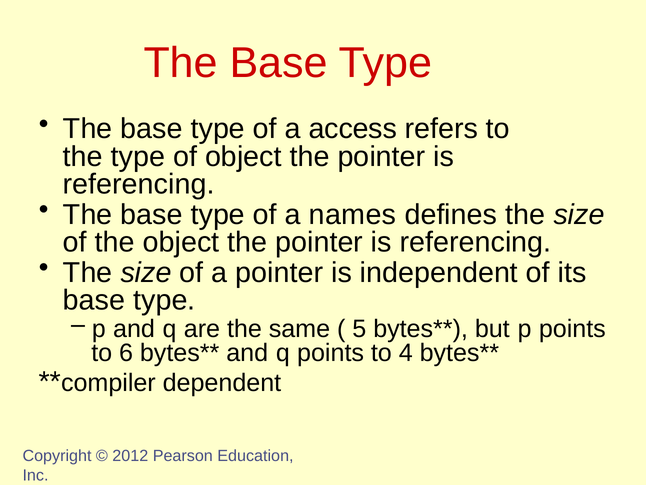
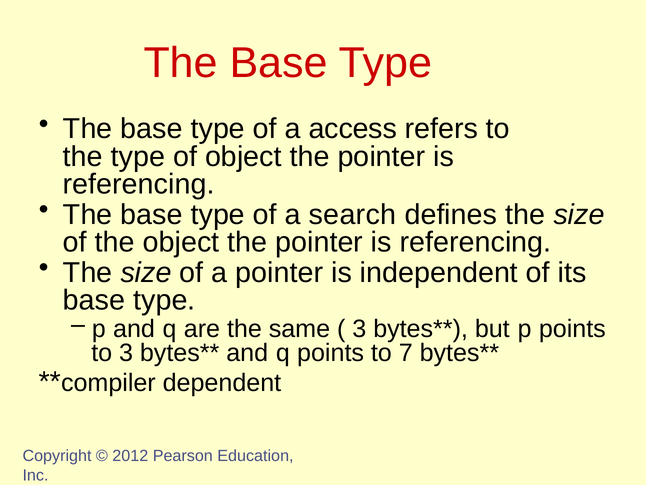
names: names -> search
5 at (359, 329): 5 -> 3
to 6: 6 -> 3
4: 4 -> 7
